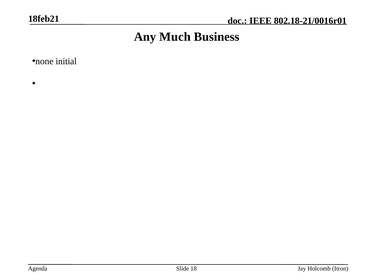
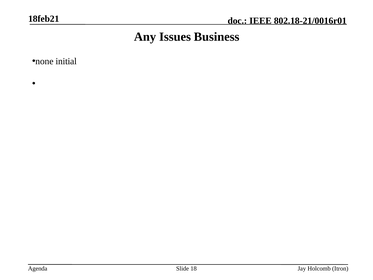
Much: Much -> Issues
